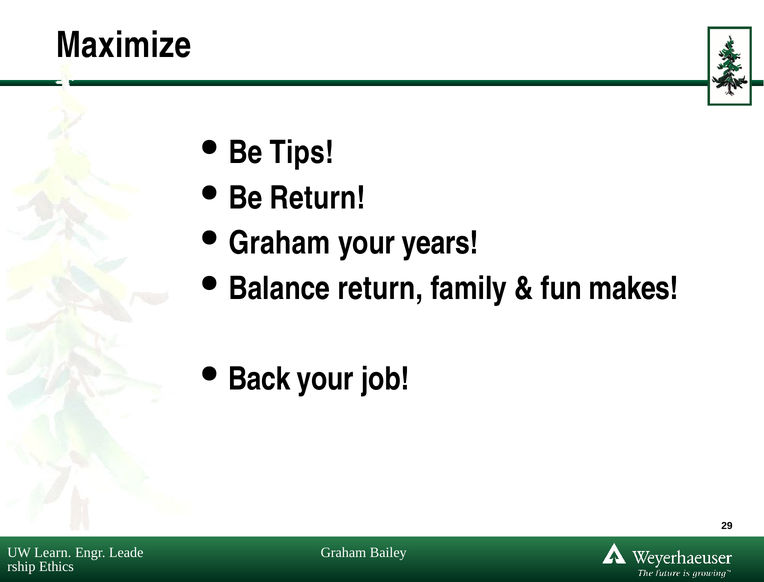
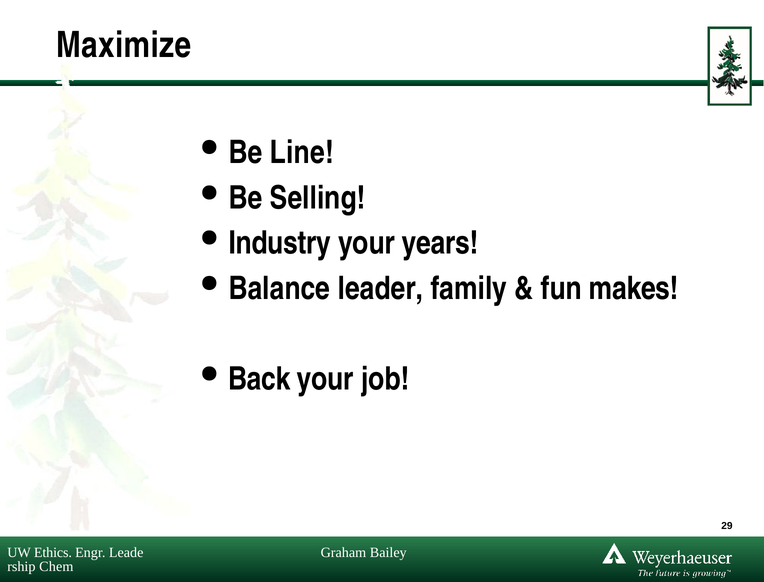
Tips: Tips -> Line
Be Return: Return -> Selling
Graham at (280, 243): Graham -> Industry
Balance return: return -> leader
Learn: Learn -> Ethics
Ethics: Ethics -> Chem
